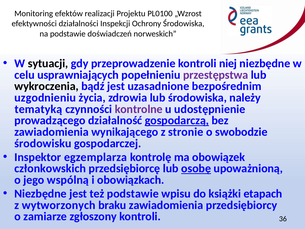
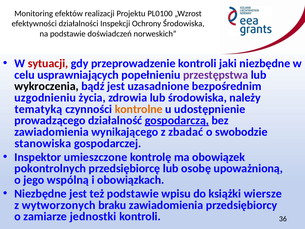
sytuacji colour: black -> red
niej: niej -> jaki
kontrolne colour: purple -> orange
stronie: stronie -> zbadać
środowisku: środowisku -> stanowiska
egzemplarza: egzemplarza -> umieszczone
członkowskich: członkowskich -> pokontrolnych
osobę underline: present -> none
etapach: etapach -> wiersze
zgłoszony: zgłoszony -> jednostki
